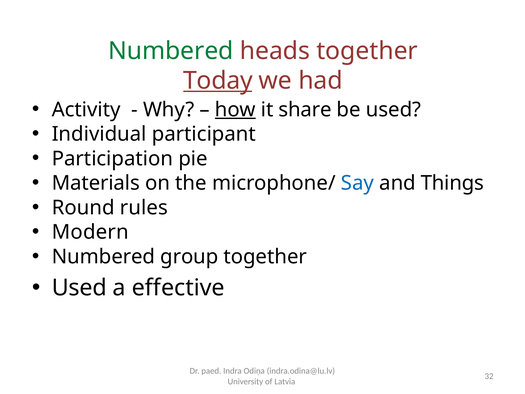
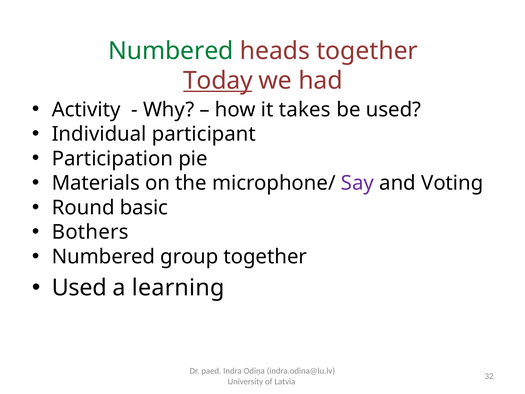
how underline: present -> none
share: share -> takes
Say colour: blue -> purple
Things: Things -> Voting
rules: rules -> basic
Modern: Modern -> Bothers
effective: effective -> learning
